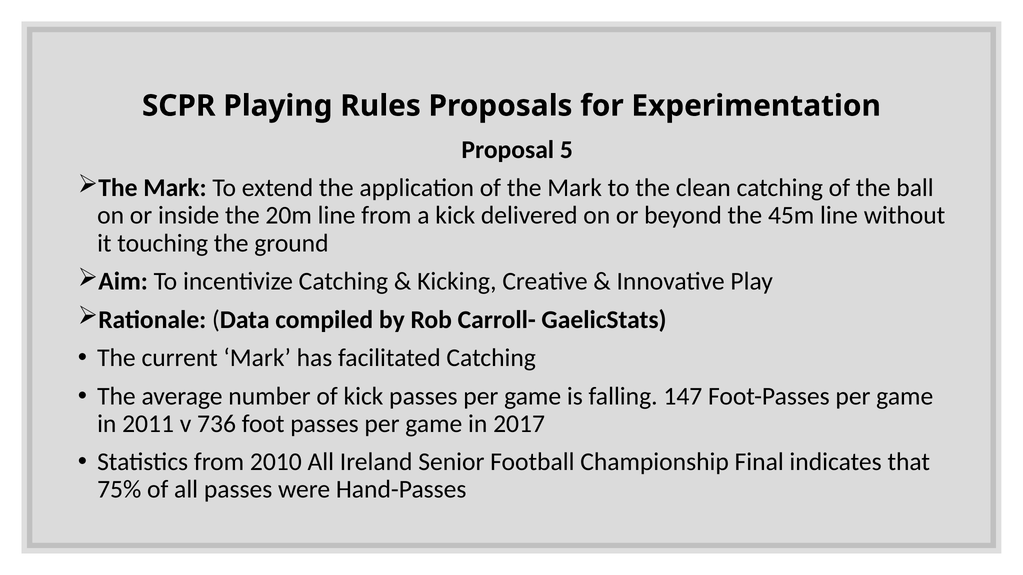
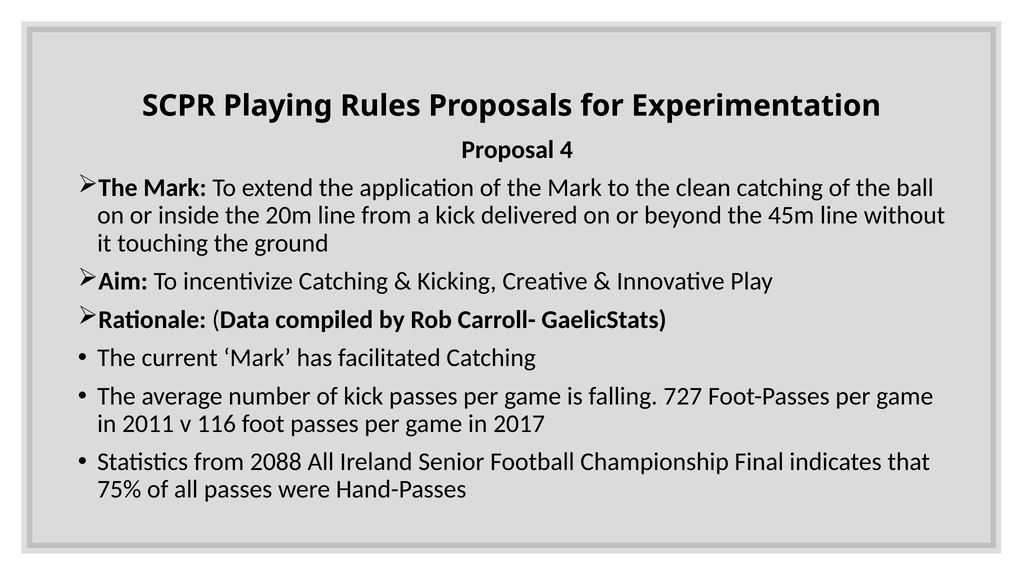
5: 5 -> 4
147: 147 -> 727
736: 736 -> 116
2010: 2010 -> 2088
